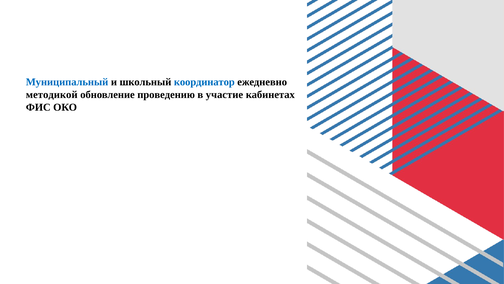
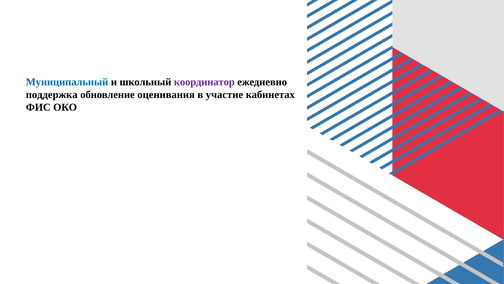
координатор colour: blue -> purple
методикой: методикой -> поддержка
проведению: проведению -> оценивания
